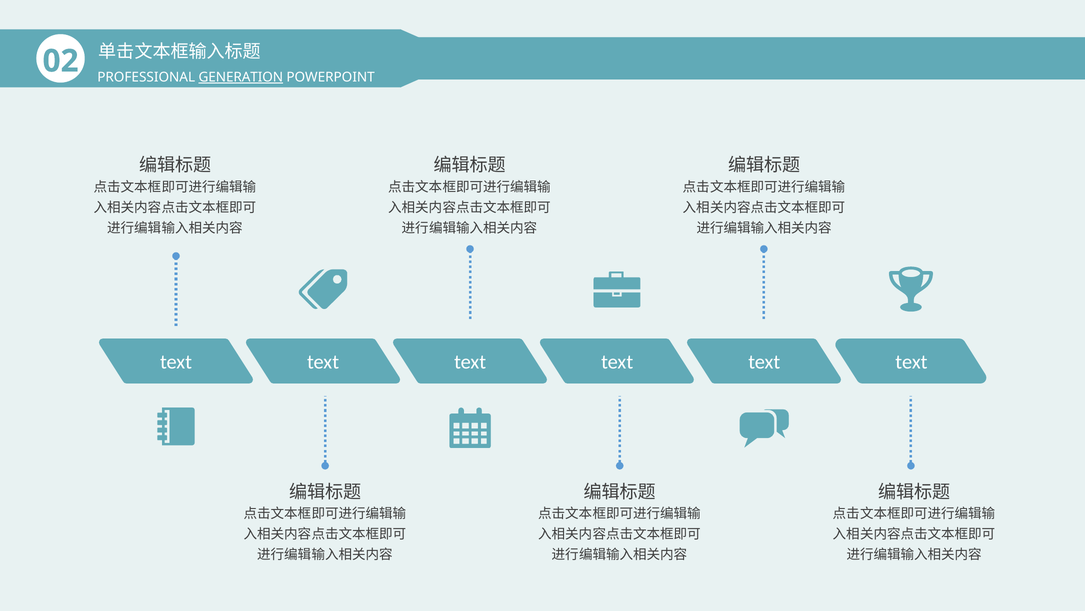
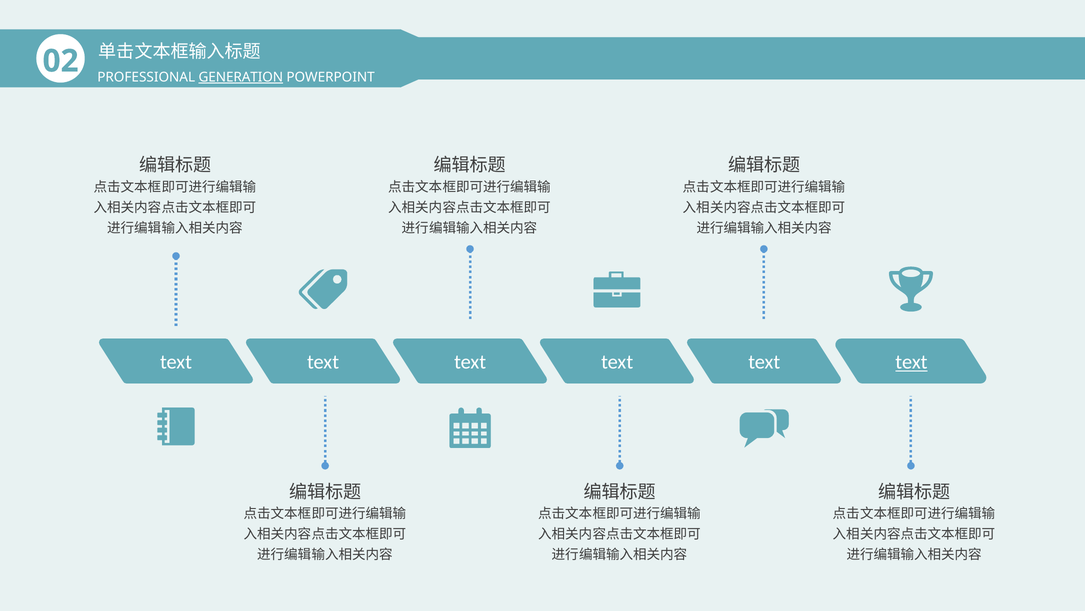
text at (911, 362) underline: none -> present
